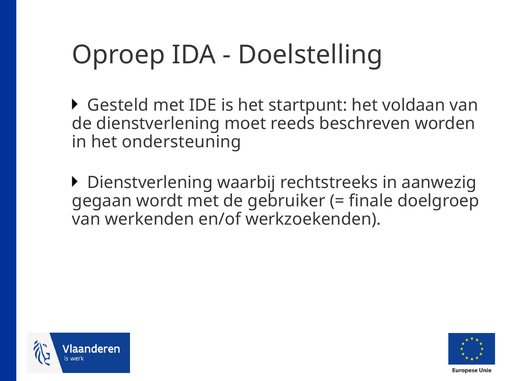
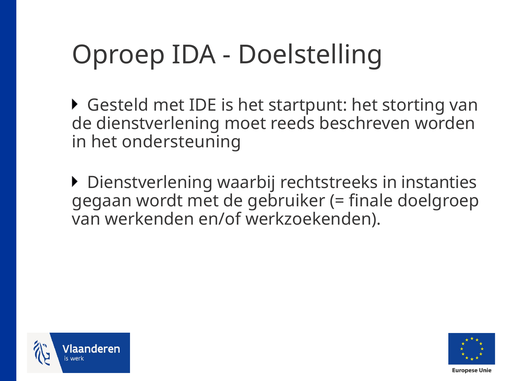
voldaan: voldaan -> storting
aanwezig: aanwezig -> instanties
